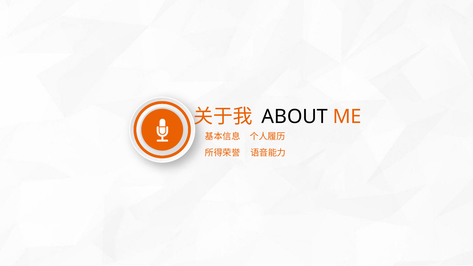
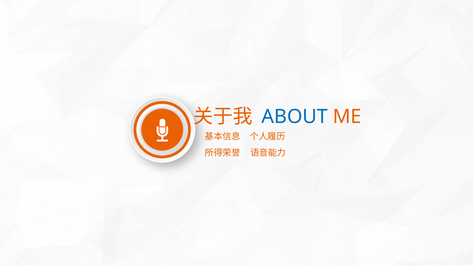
ABOUT colour: black -> blue
